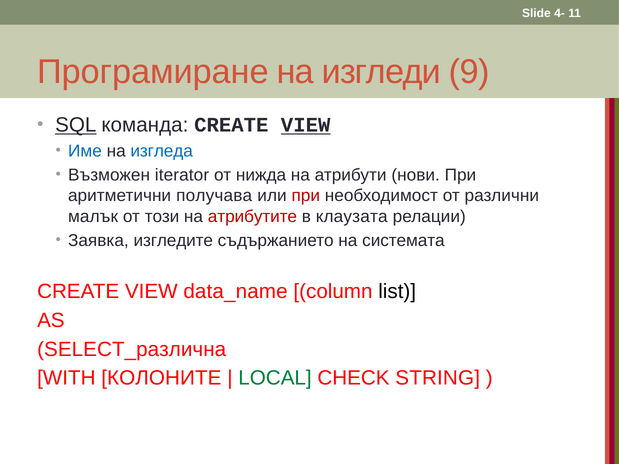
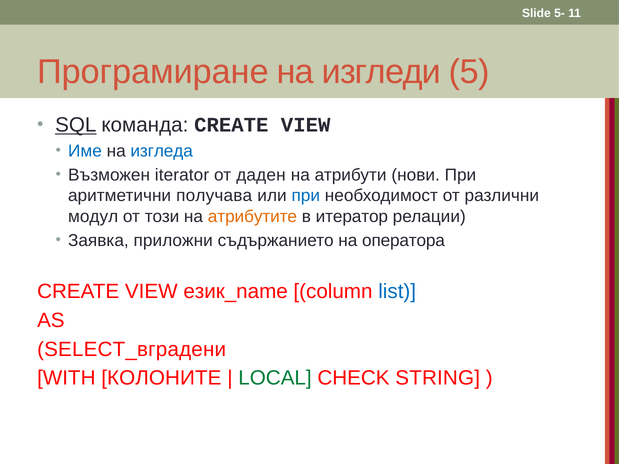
4-: 4- -> 5-
9: 9 -> 5
VIEW at (306, 125) underline: present -> none
нижда: нижда -> даден
при at (306, 196) colour: red -> blue
малък: малък -> модул
атрибутите colour: red -> orange
клаузата: клаузата -> итератор
изгледите: изгледите -> приложни
системата: системата -> оператора
data_name: data_name -> език_name
list colour: black -> blue
SELECT_различна: SELECT_различна -> SELECT_вградени
